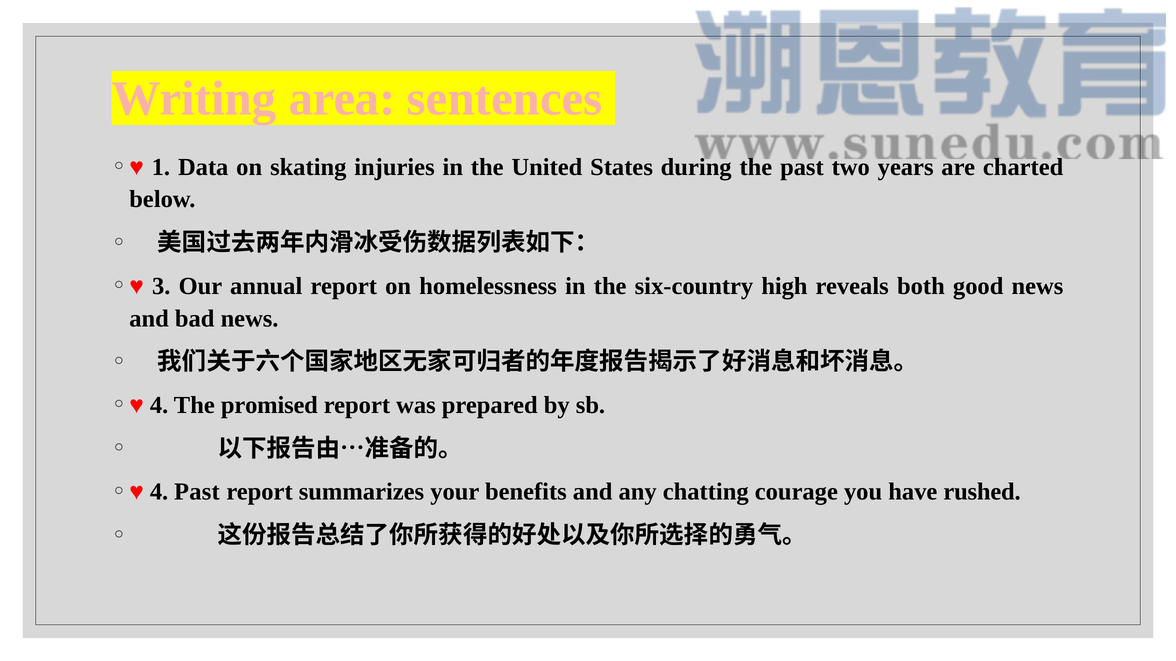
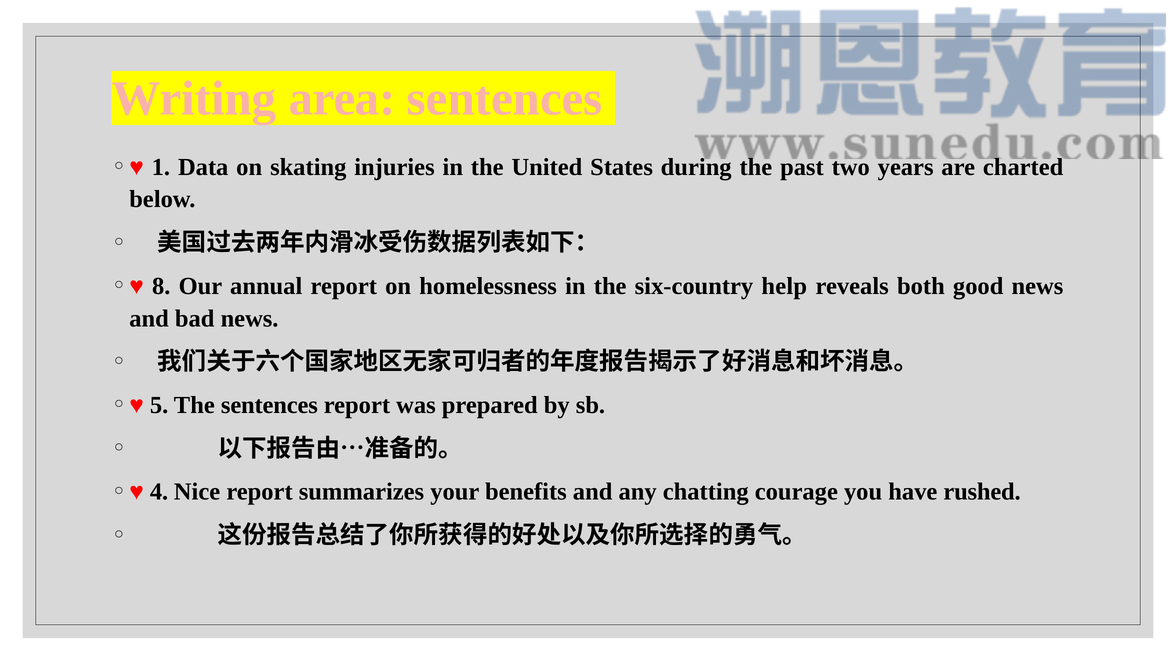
3: 3 -> 8
high: high -> help
4 at (159, 405): 4 -> 5
The promised: promised -> sentences
4 Past: Past -> Nice
